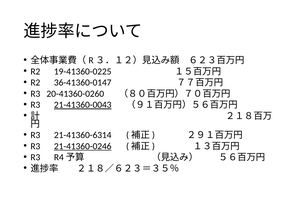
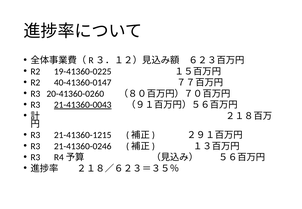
36-41360-0147: 36-41360-0147 -> 40-41360-0147
21-41360-6314: 21-41360-6314 -> 21-41360-1215
21-41360-0246 underline: present -> none
